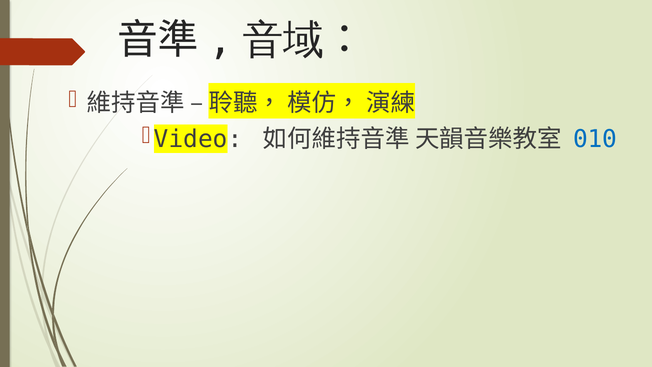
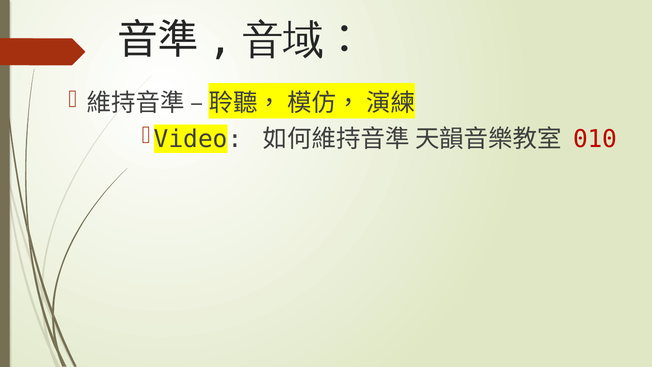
010 colour: blue -> red
